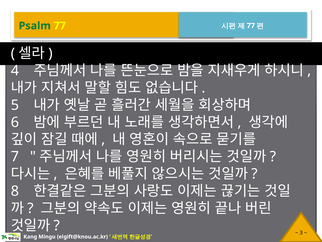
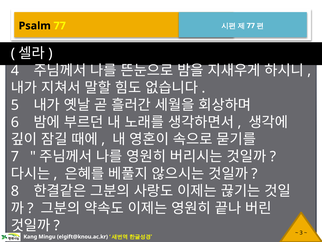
Psalm colour: green -> black
